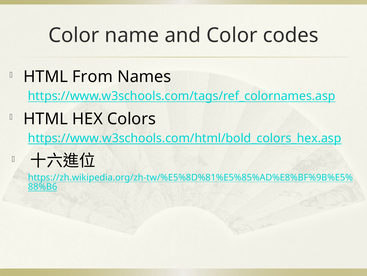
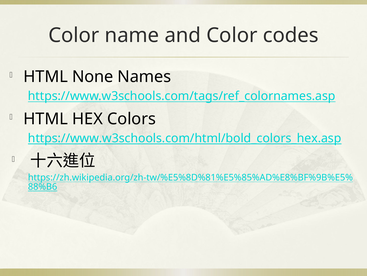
From: From -> None
